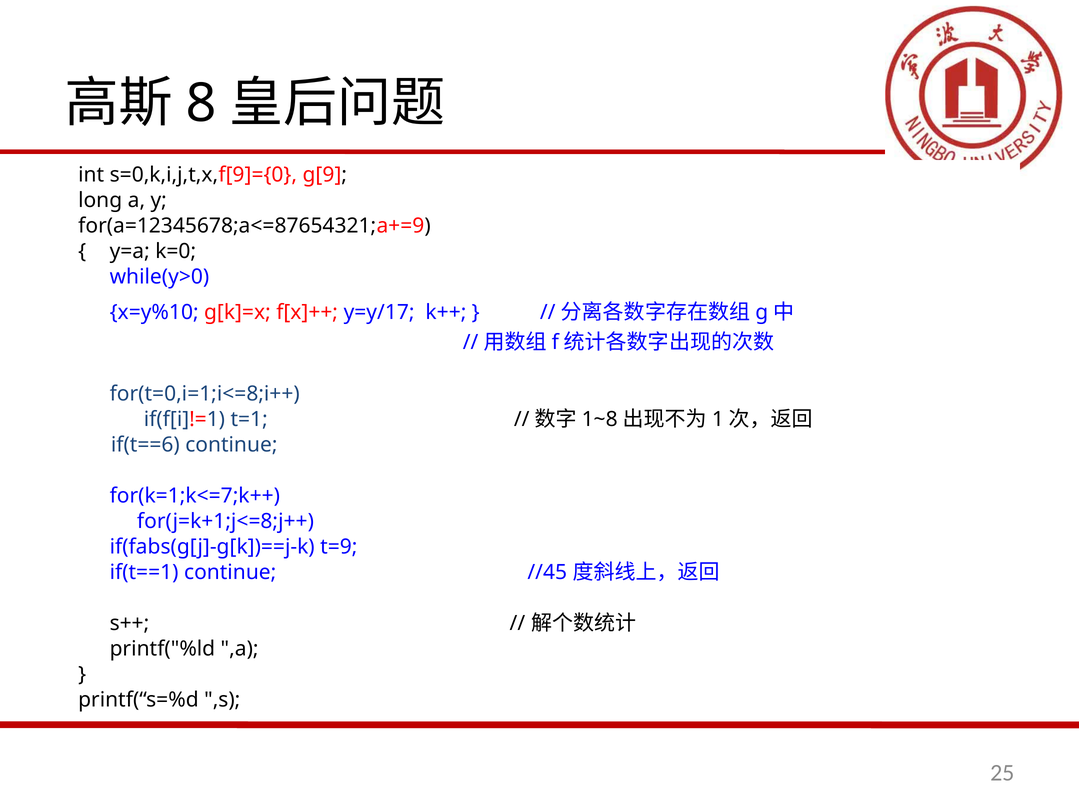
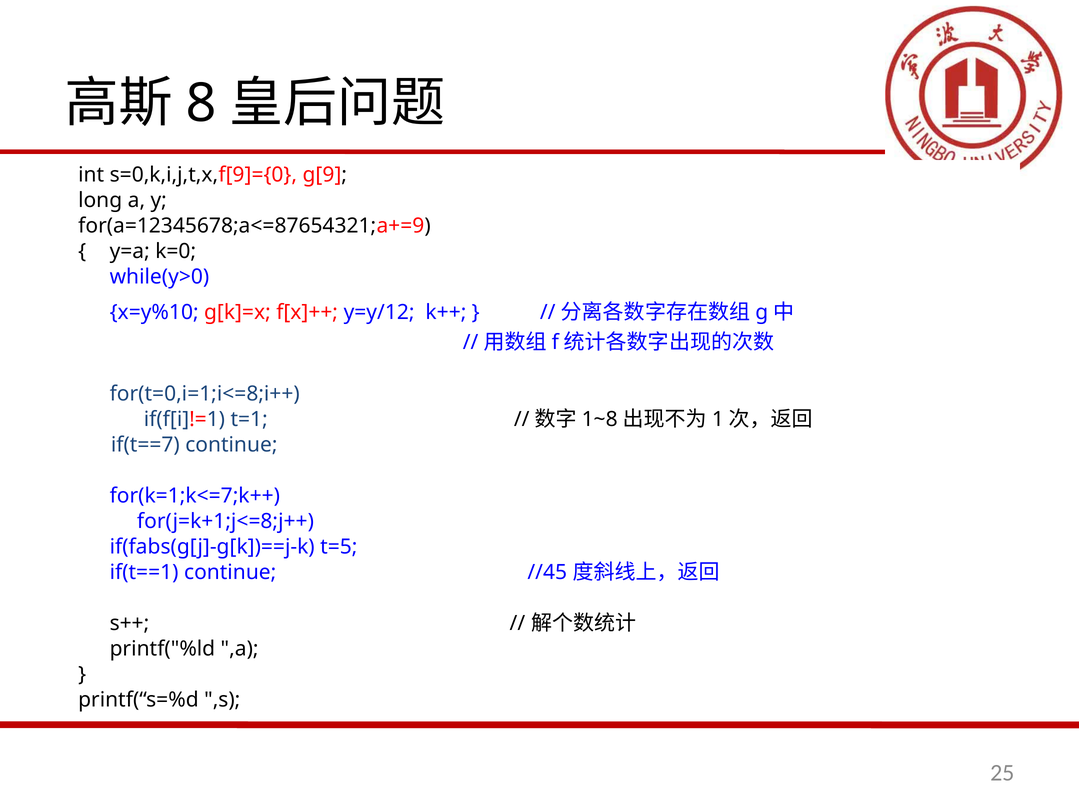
y=y/17: y=y/17 -> y=y/12
if(t==6: if(t==6 -> if(t==7
t=9: t=9 -> t=5
